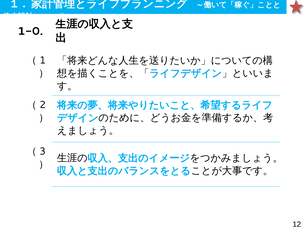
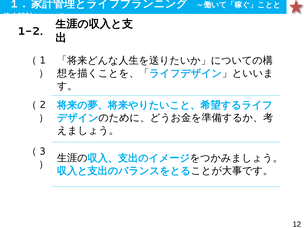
1-0: 1-0 -> 1-2
